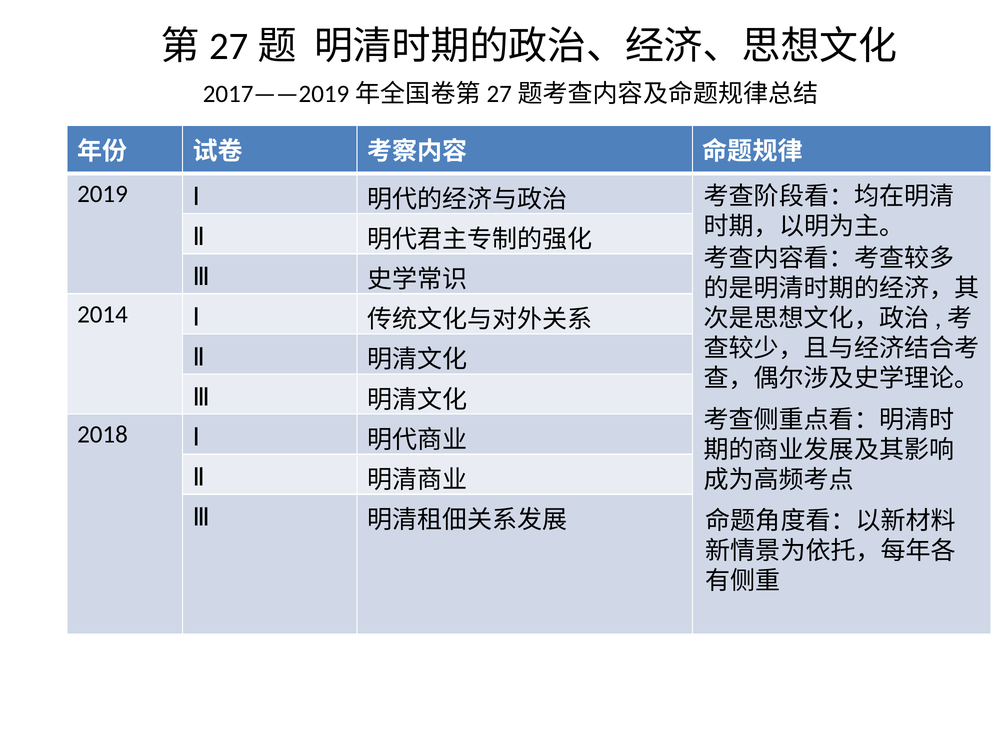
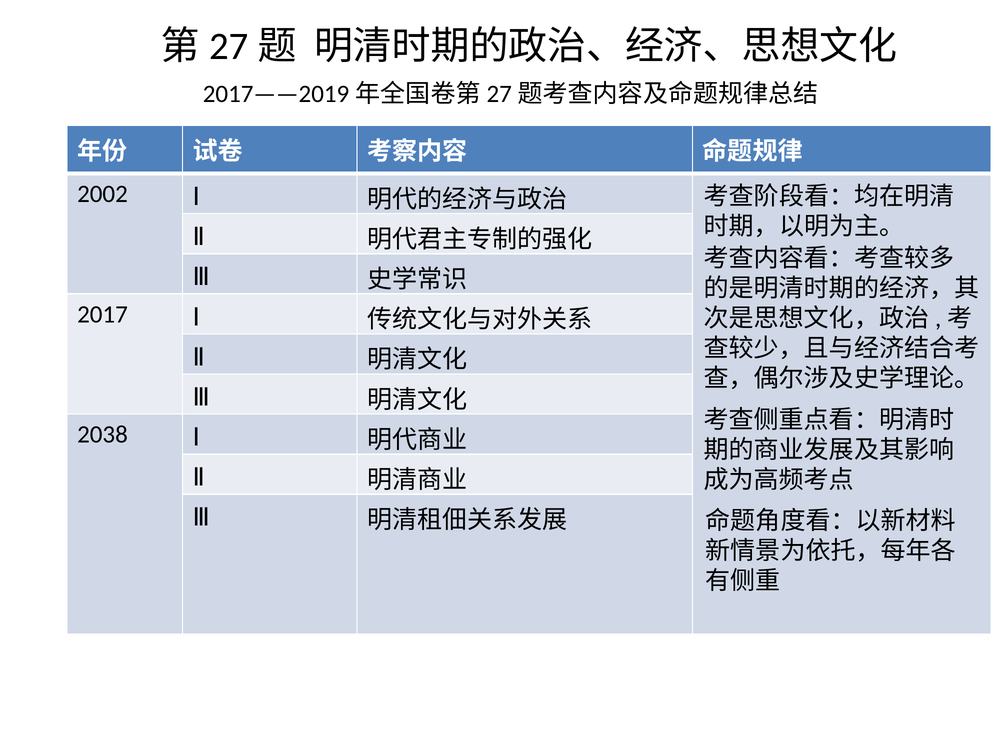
2019: 2019 -> 2002
2014: 2014 -> 2017
2018: 2018 -> 2038
